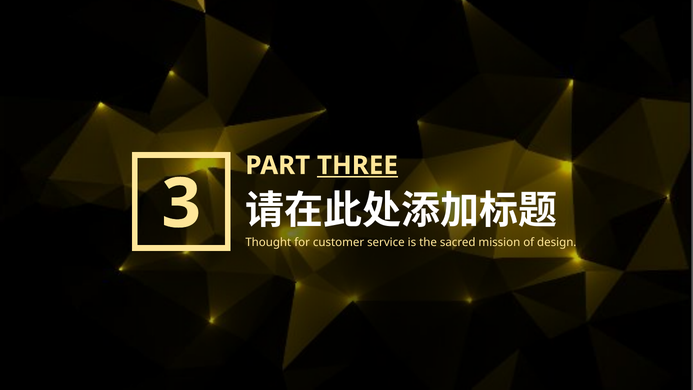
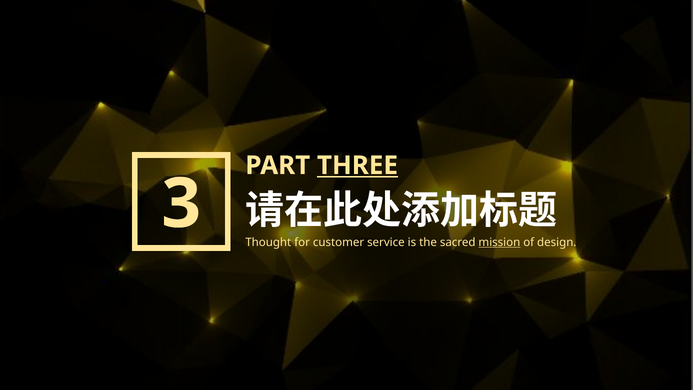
mission underline: none -> present
